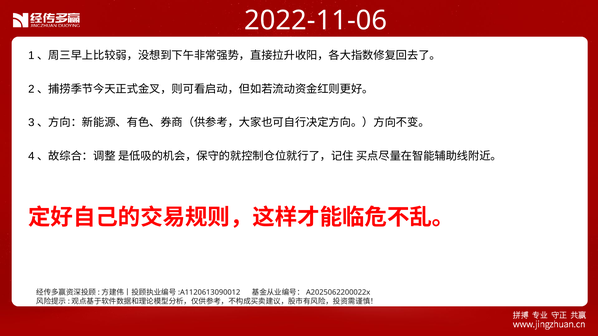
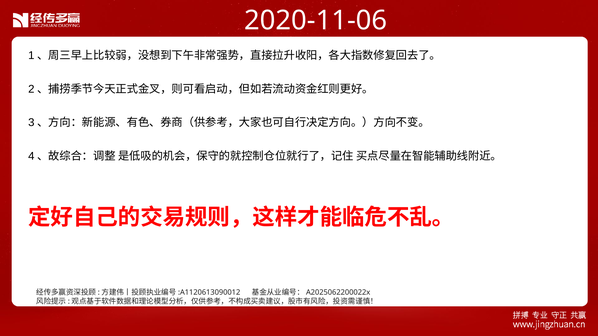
2022-11-06: 2022-11-06 -> 2020-11-06
